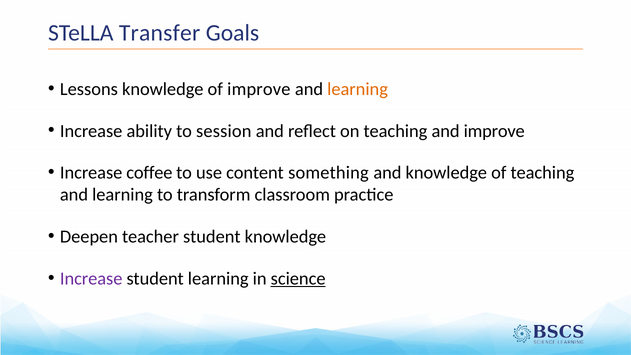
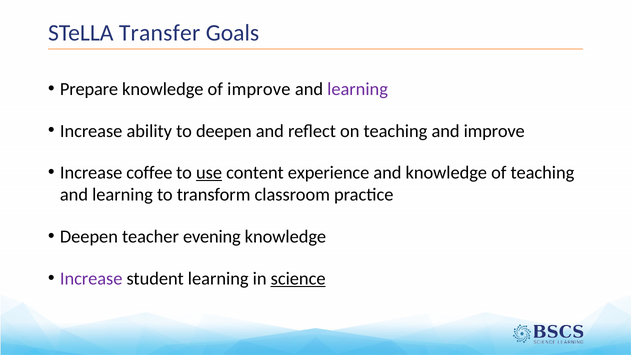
Lessons: Lessons -> Prepare
learning at (358, 89) colour: orange -> purple
to session: session -> deepen
use underline: none -> present
something: something -> experience
teacher student: student -> evening
